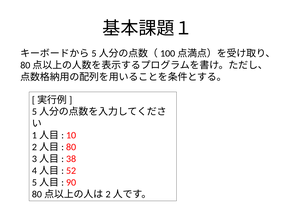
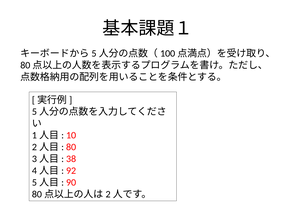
52: 52 -> 92
